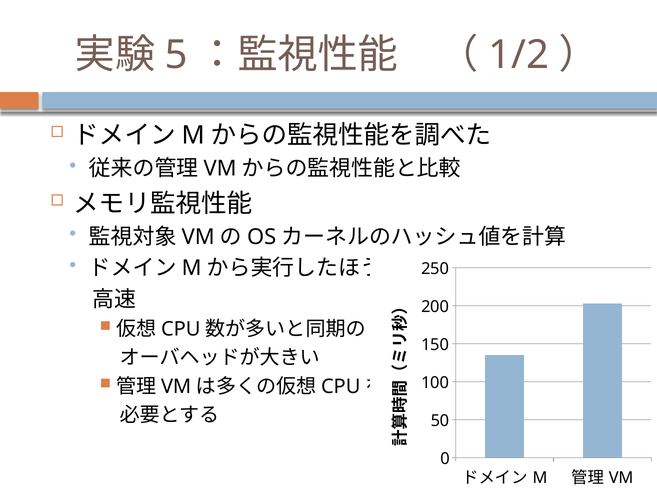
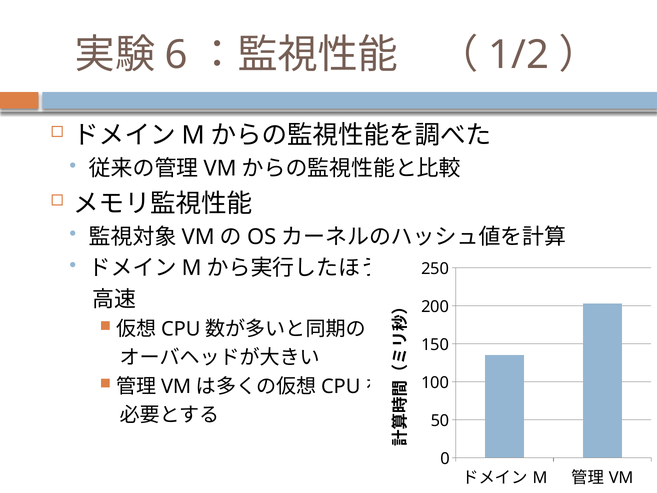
5: 5 -> 6
